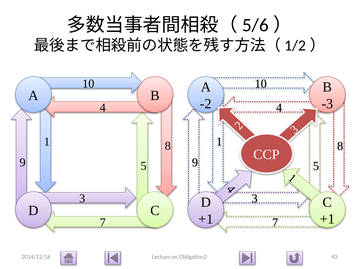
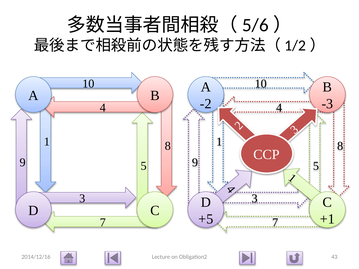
+1 at (206, 219): +1 -> +5
